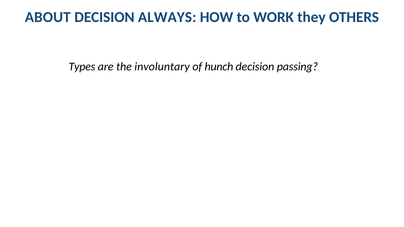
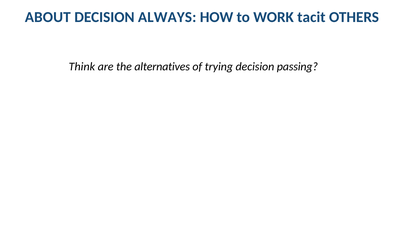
they: they -> tacit
Types: Types -> Think
involuntary: involuntary -> alternatives
hunch: hunch -> trying
